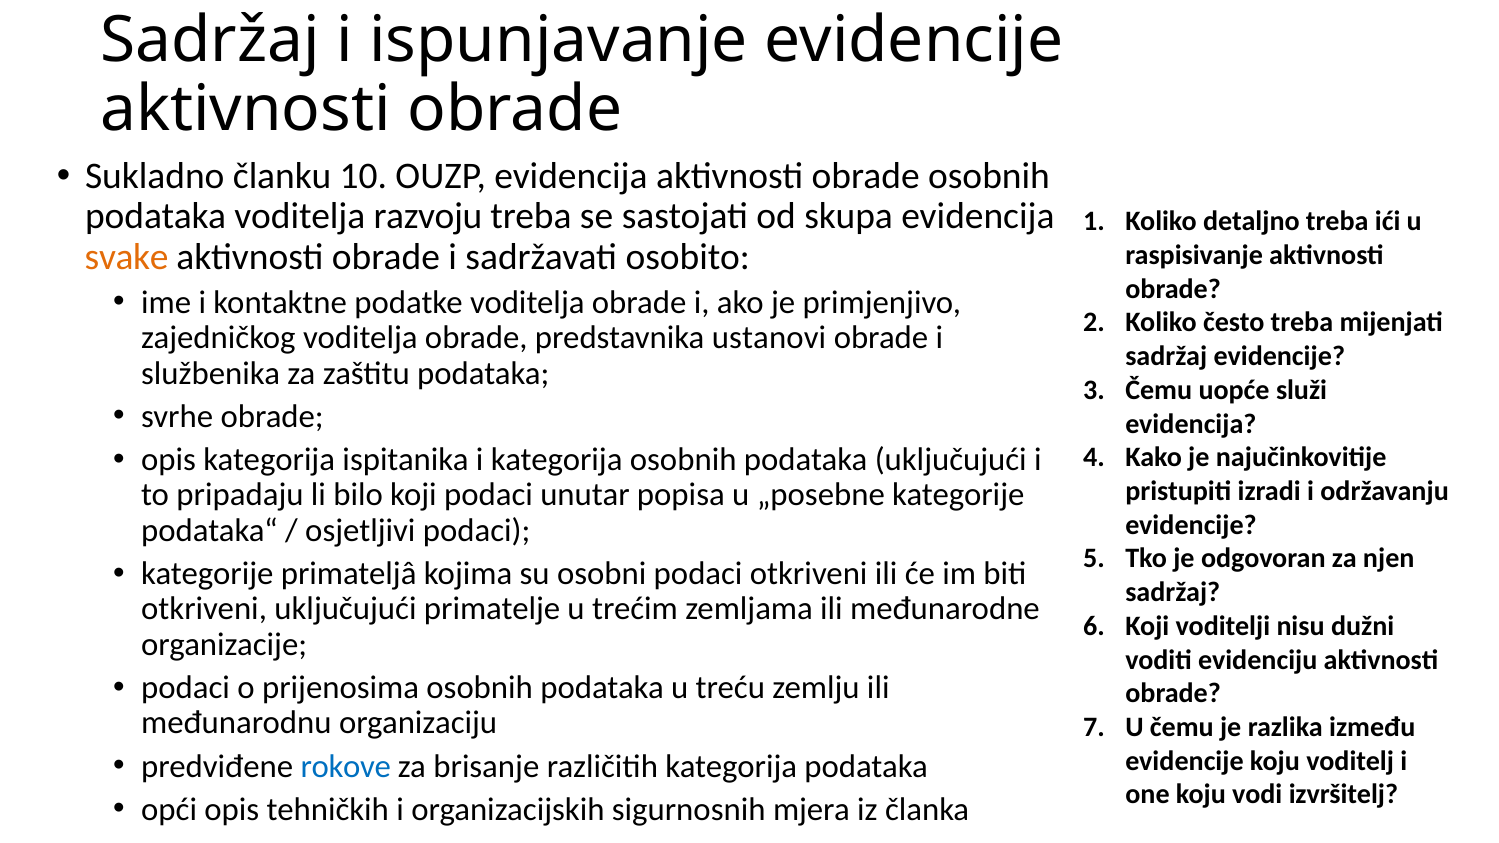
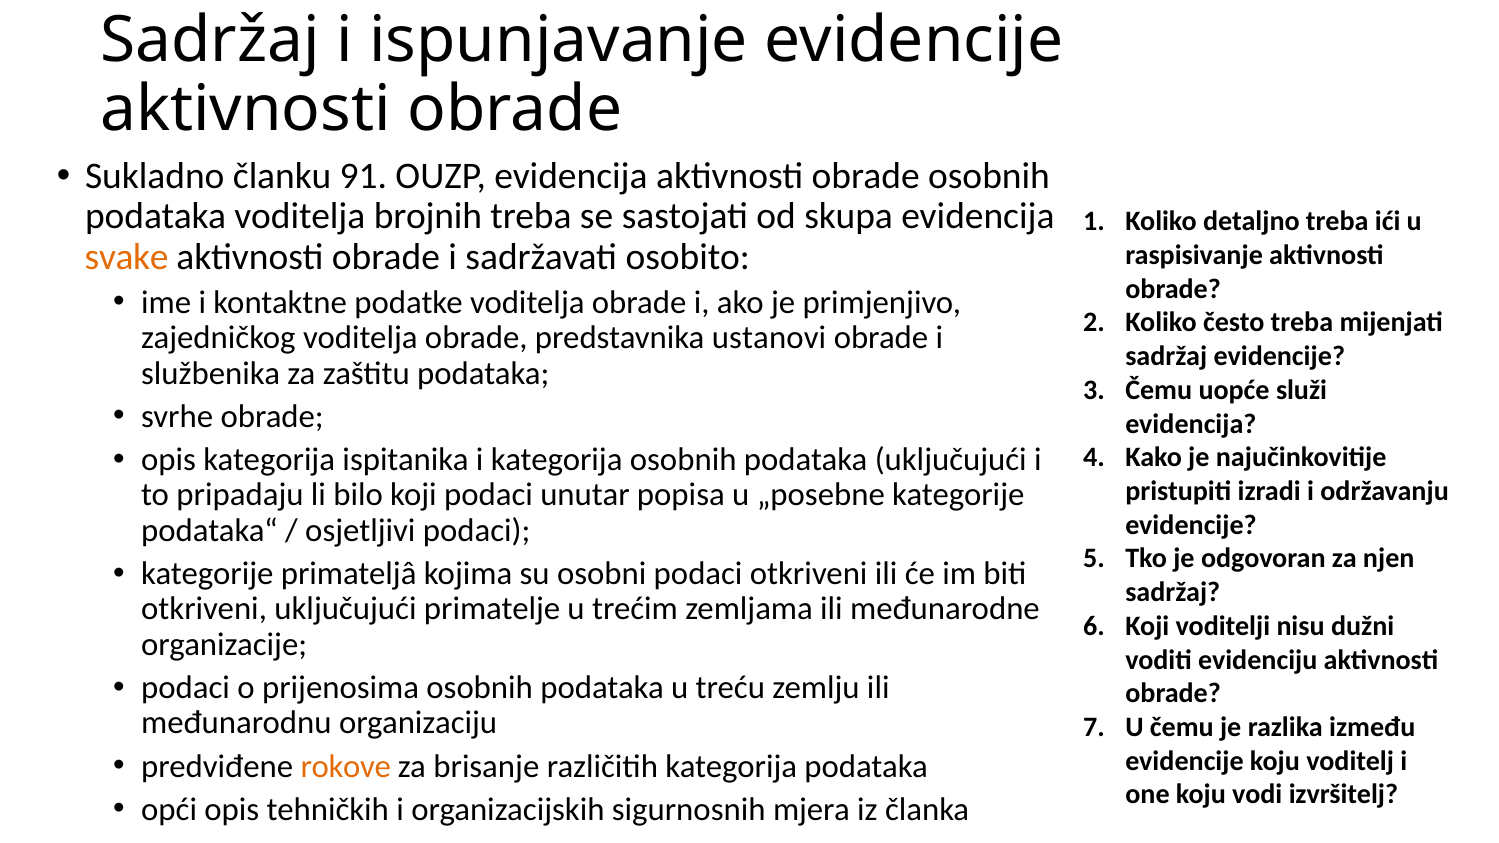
10: 10 -> 91
razvoju: razvoju -> brojnih
rokove colour: blue -> orange
